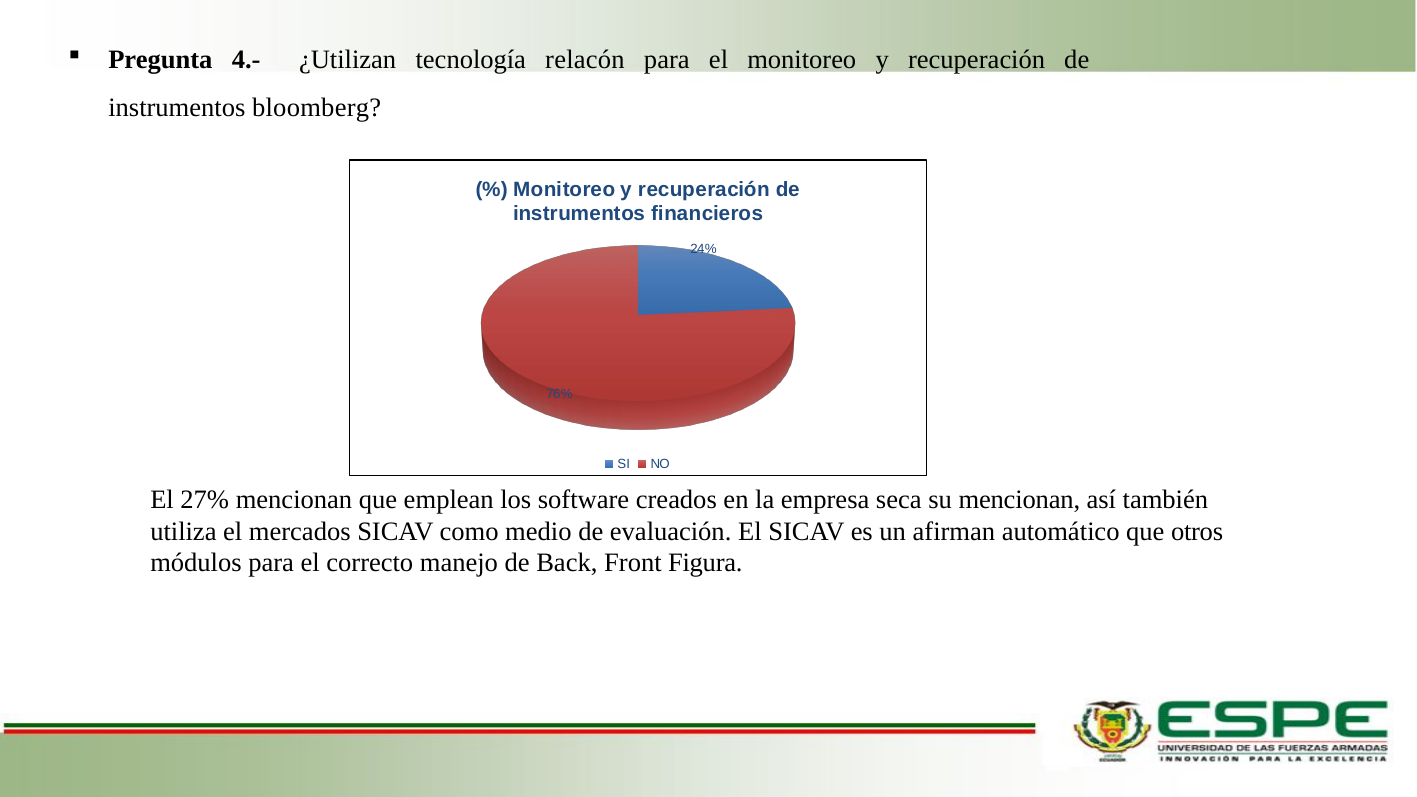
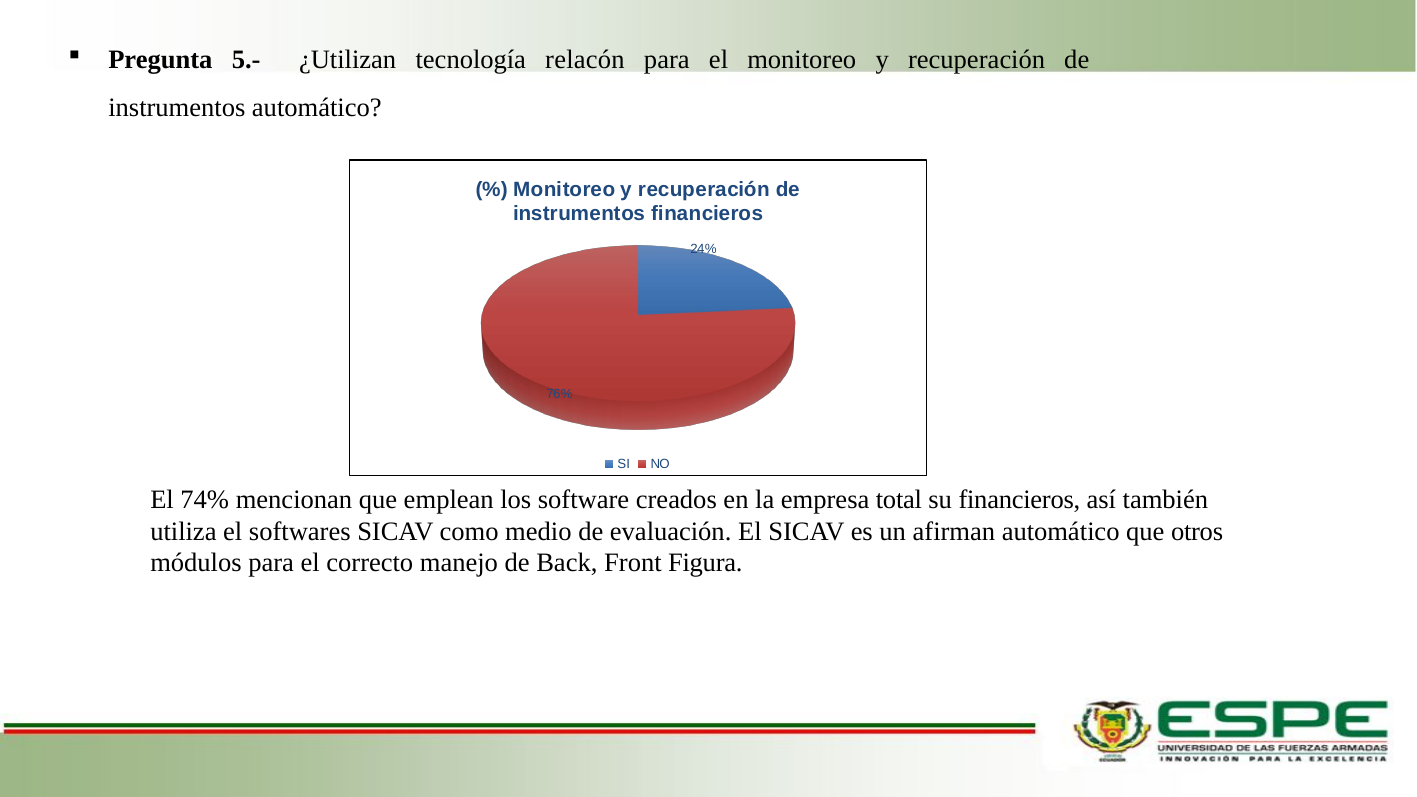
4.-: 4.- -> 5.-
instrumentos bloomberg: bloomberg -> automático
27%: 27% -> 74%
seca: seca -> total
su mencionan: mencionan -> financieros
mercados: mercados -> softwares
